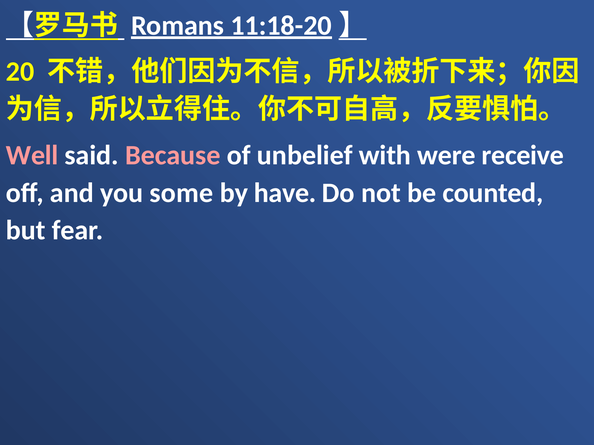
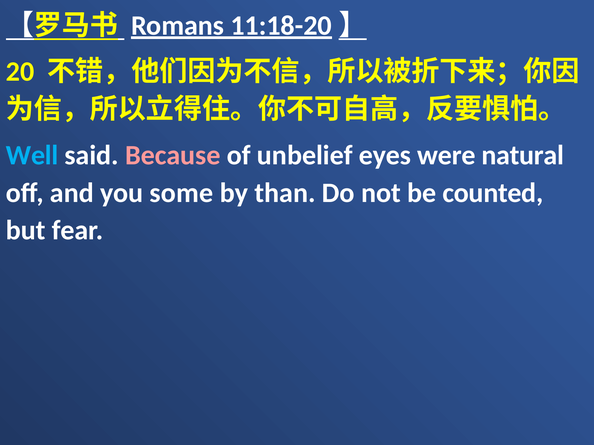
Well colour: pink -> light blue
with: with -> eyes
receive: receive -> natural
have: have -> than
